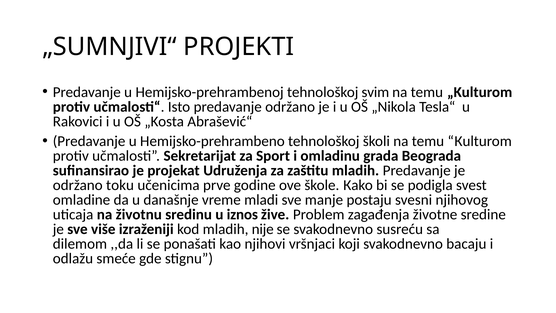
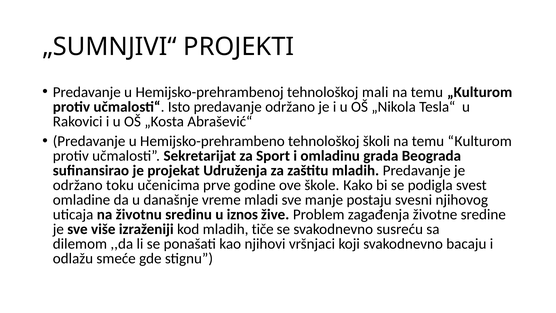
svim: svim -> mali
nije: nije -> tiče
